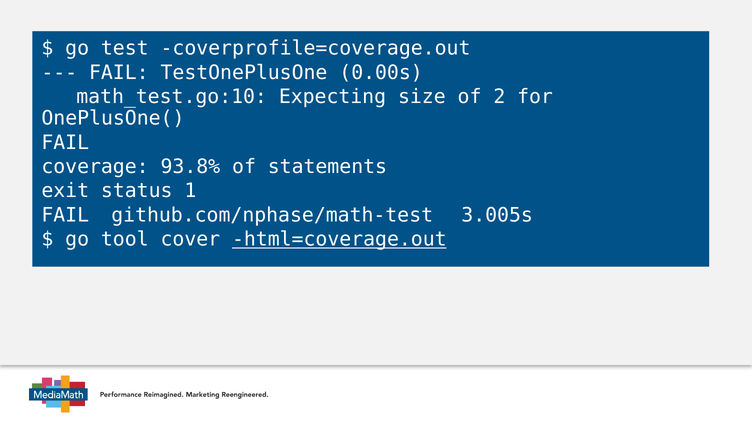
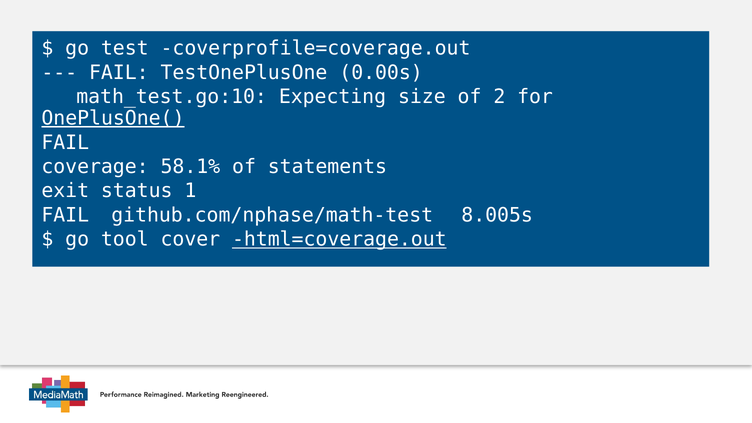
OnePlusOne( underline: none -> present
93.8%: 93.8% -> 58.1%
3.005s: 3.005s -> 8.005s
